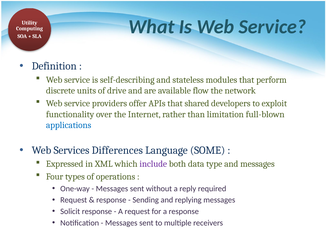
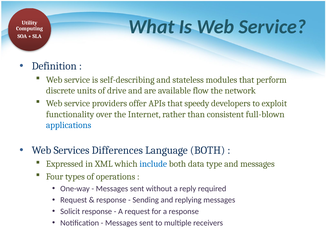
shared: shared -> speedy
limitation: limitation -> consistent
Language SOME: SOME -> BOTH
include colour: purple -> blue
